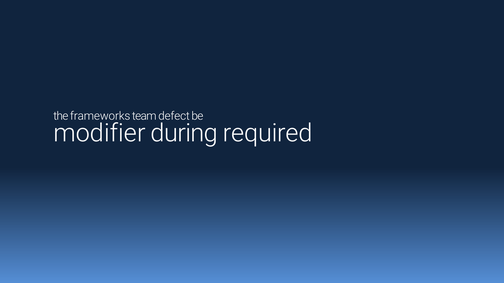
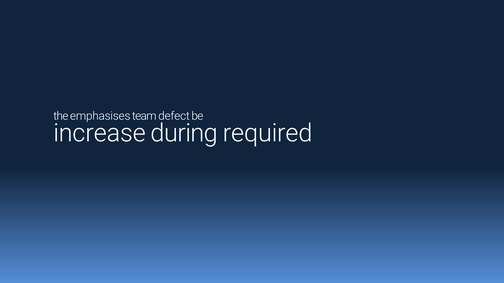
frameworks: frameworks -> emphasises
modifier: modifier -> increase
